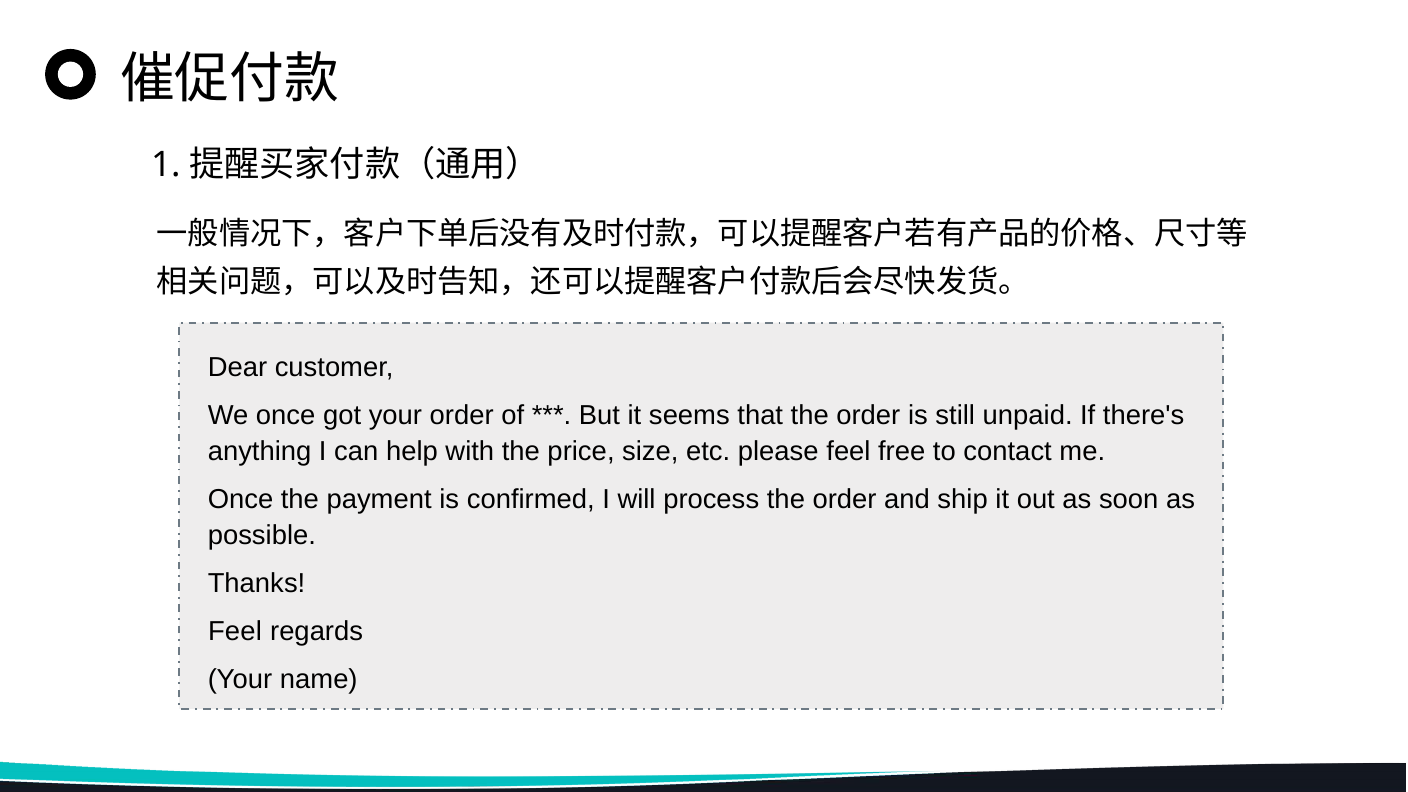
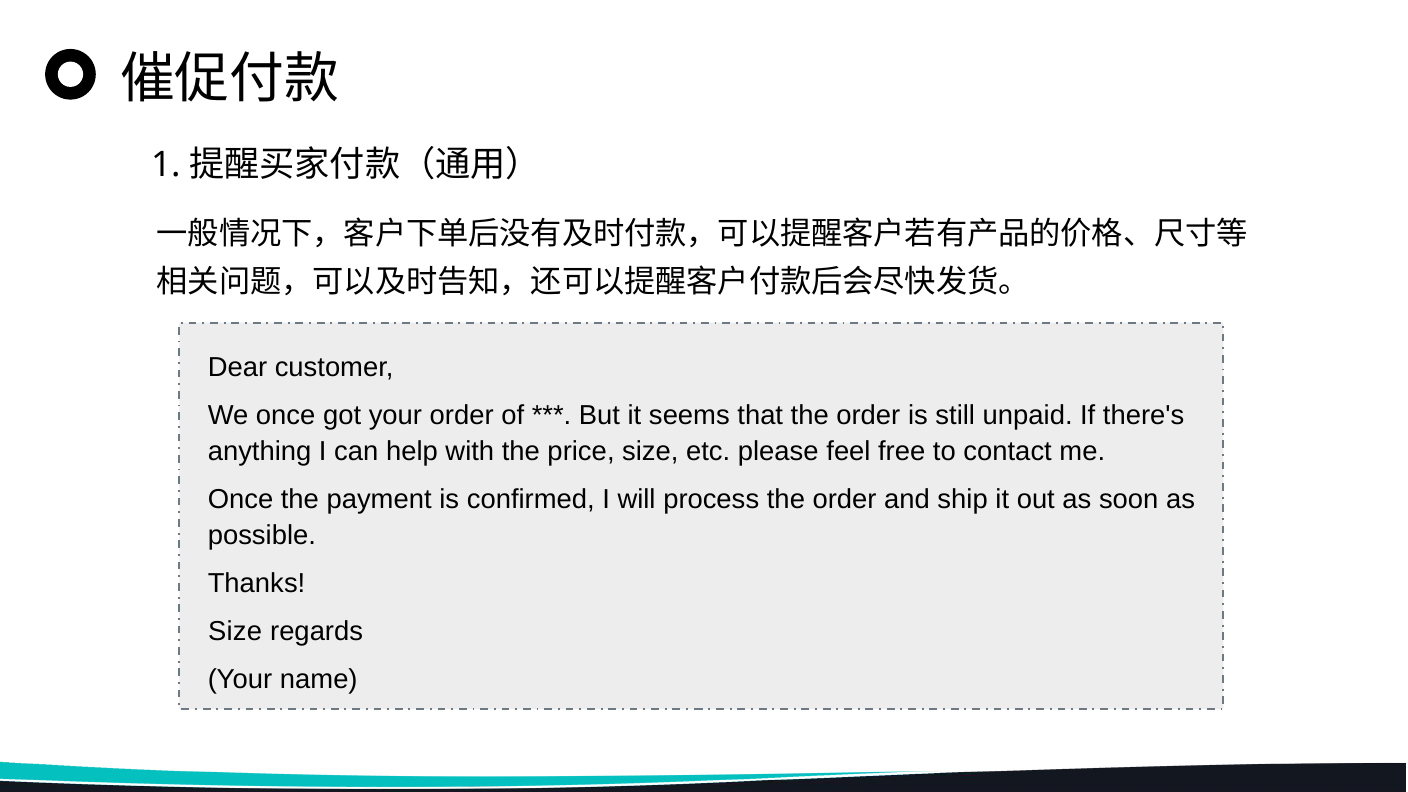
Feel at (235, 631): Feel -> Size
